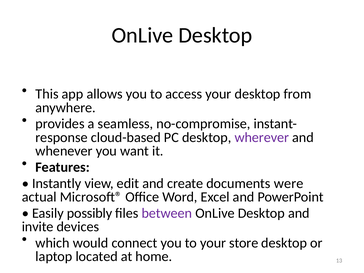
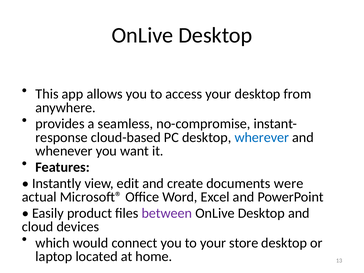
wherever colour: purple -> blue
possibly: possibly -> product
invite: invite -> cloud
